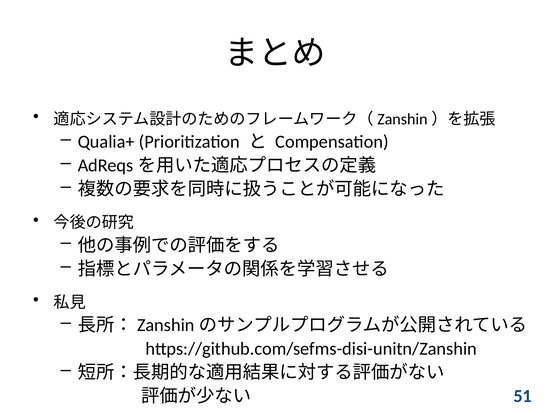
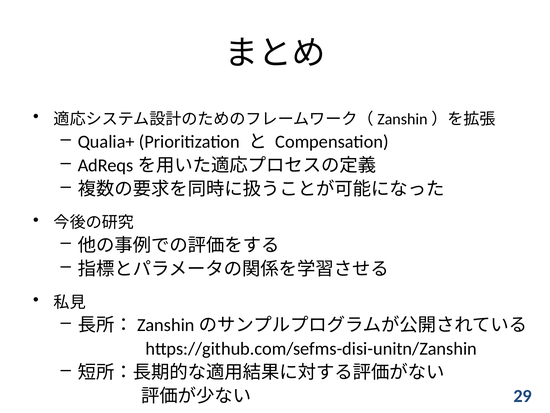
51: 51 -> 29
